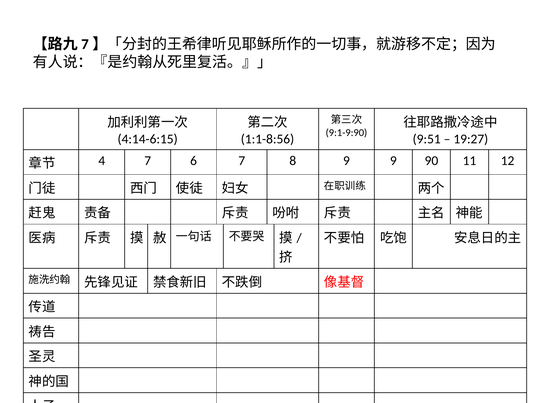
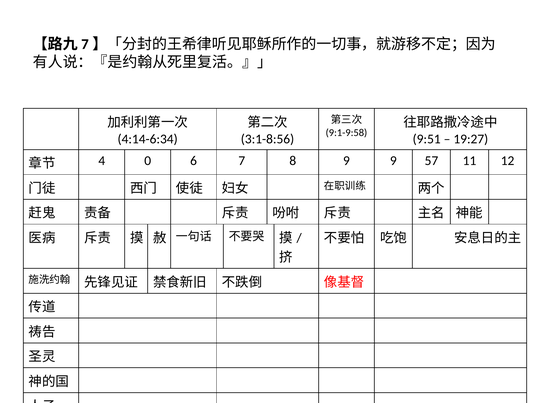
9:1-9:90: 9:1-9:90 -> 9:1-9:58
4:14-6:15: 4:14-6:15 -> 4:14-6:34
1:1-8:56: 1:1-8:56 -> 3:1-8:56
4 7: 7 -> 0
90: 90 -> 57
